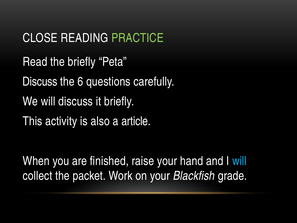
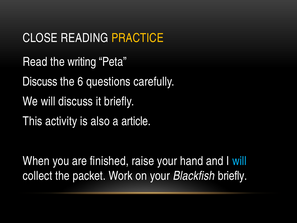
PRACTICE colour: light green -> yellow
the briefly: briefly -> writing
Blackfish grade: grade -> briefly
